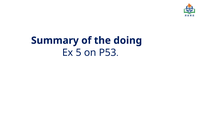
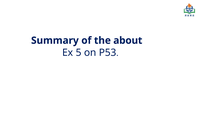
doing: doing -> about
